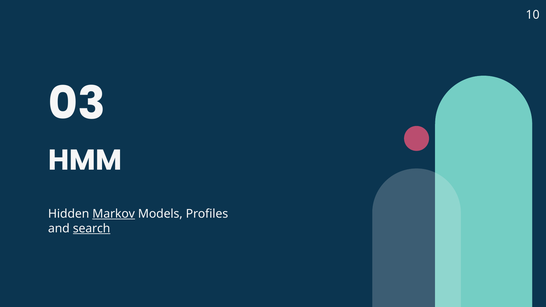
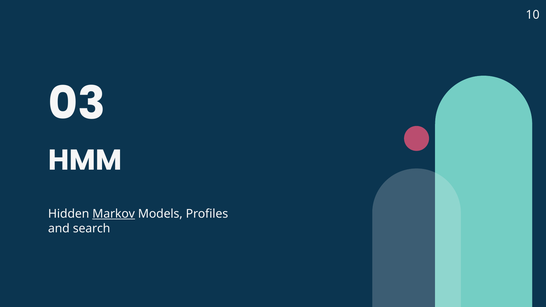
search underline: present -> none
